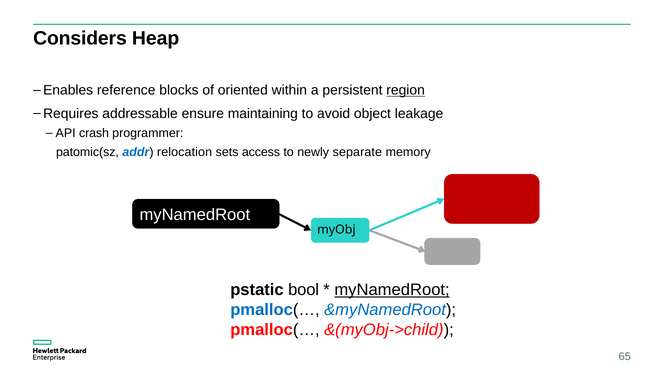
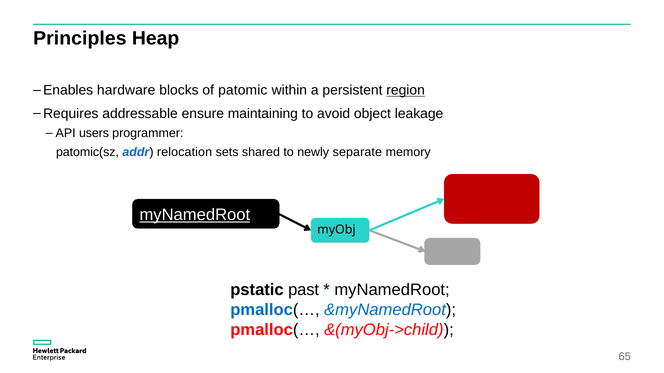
Considers: Considers -> Principles
reference: reference -> hardware
oriented: oriented -> patomic
crash: crash -> users
access: access -> shared
myNamedRoot at (195, 215) underline: none -> present
bool: bool -> past
myNamedRoot at (392, 290) underline: present -> none
